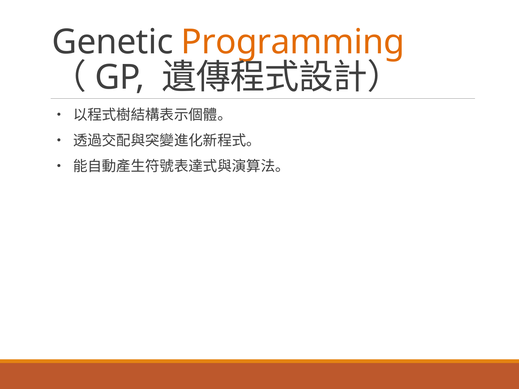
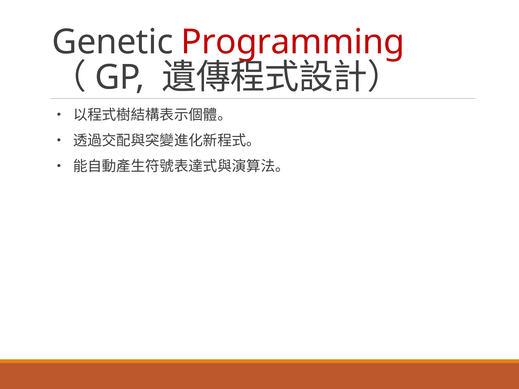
Programming colour: orange -> red
